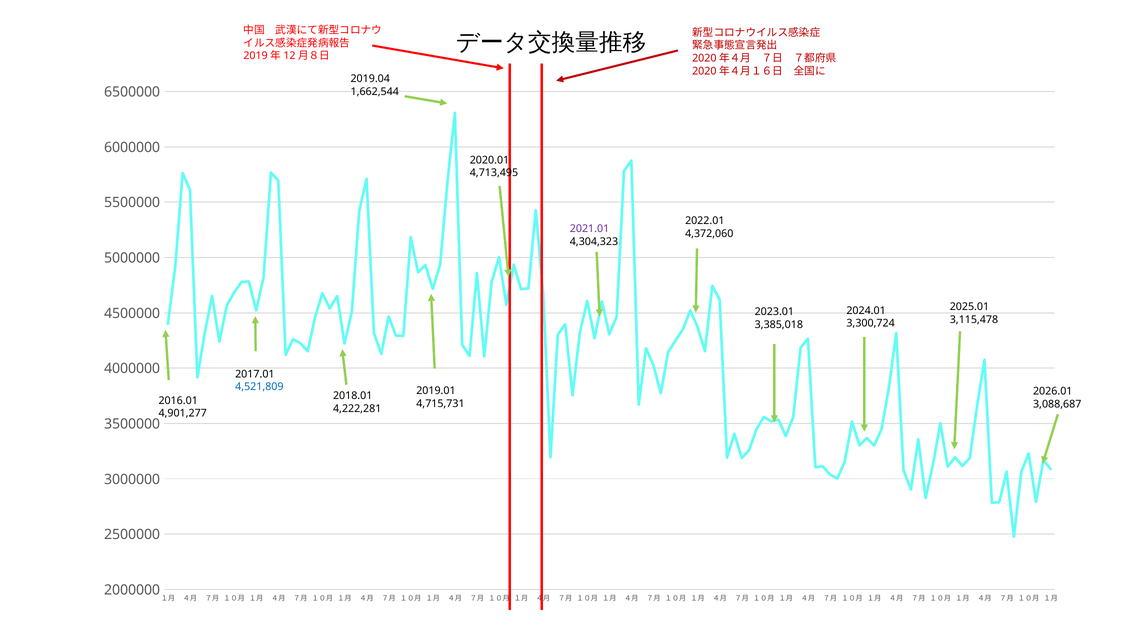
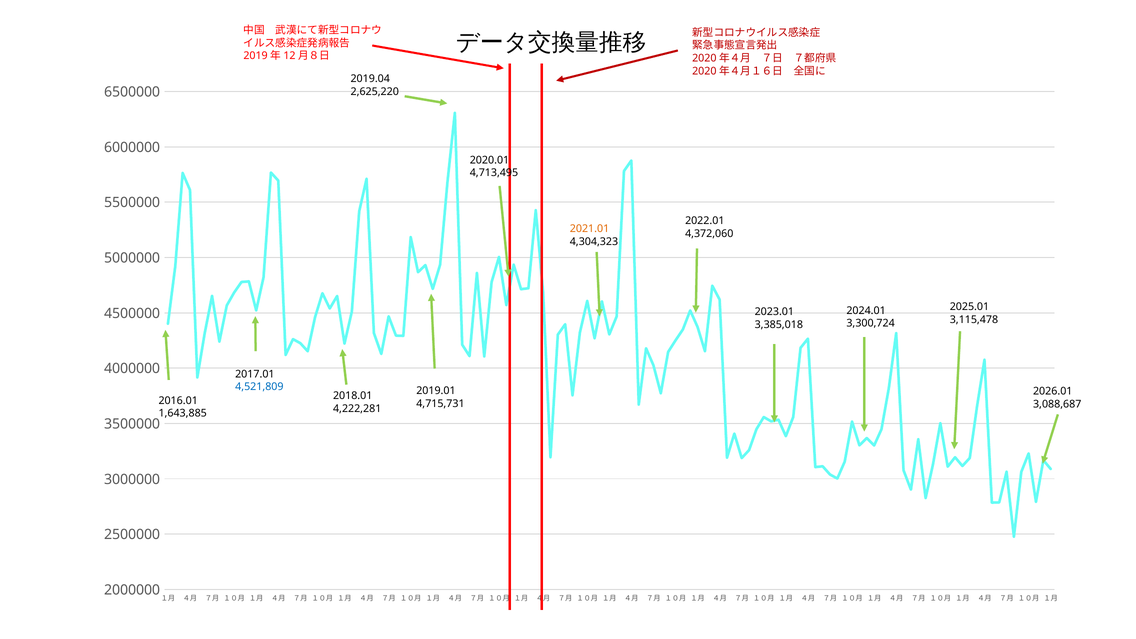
1,662,544: 1,662,544 -> 2,625,220
2021.01 colour: purple -> orange
4,901,277: 4,901,277 -> 1,643,885
